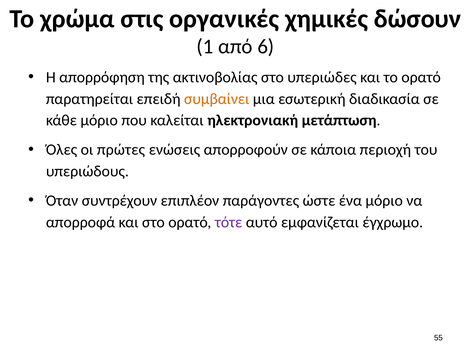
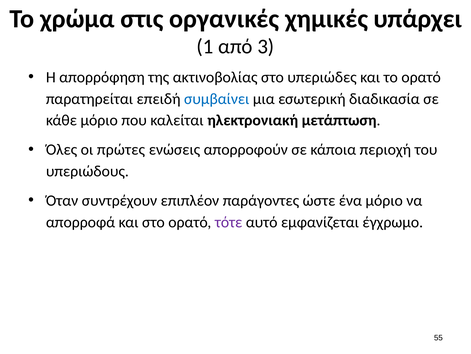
δώσουν: δώσουν -> υπάρχει
6: 6 -> 3
συμβαίνει colour: orange -> blue
